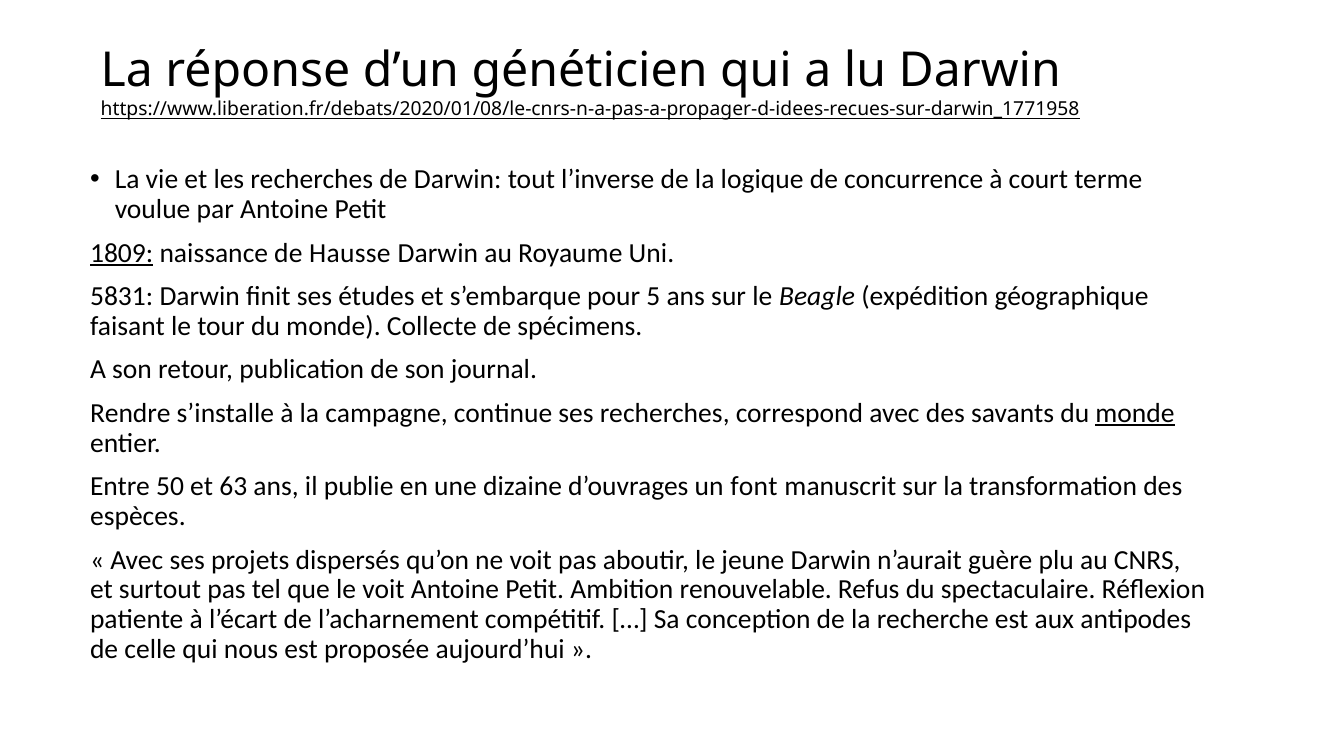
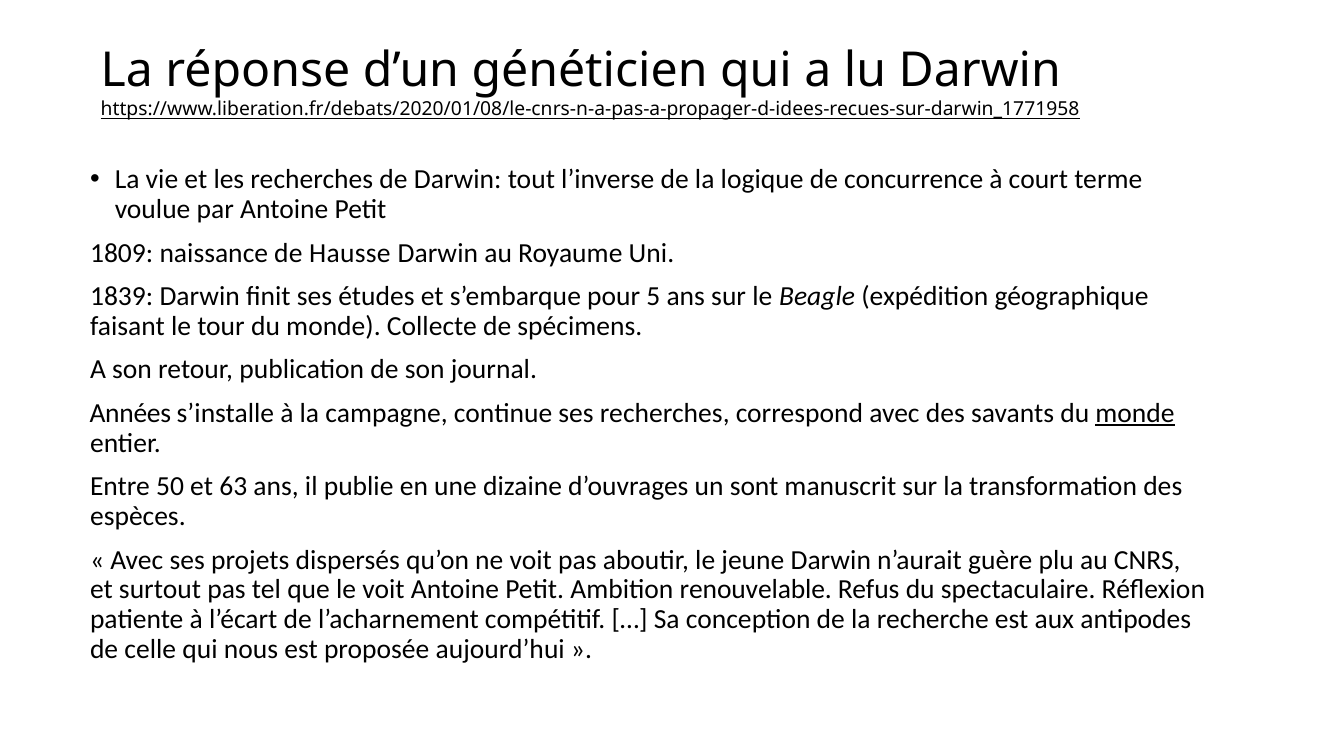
1809 underline: present -> none
5831: 5831 -> 1839
Rendre: Rendre -> Années
font: font -> sont
